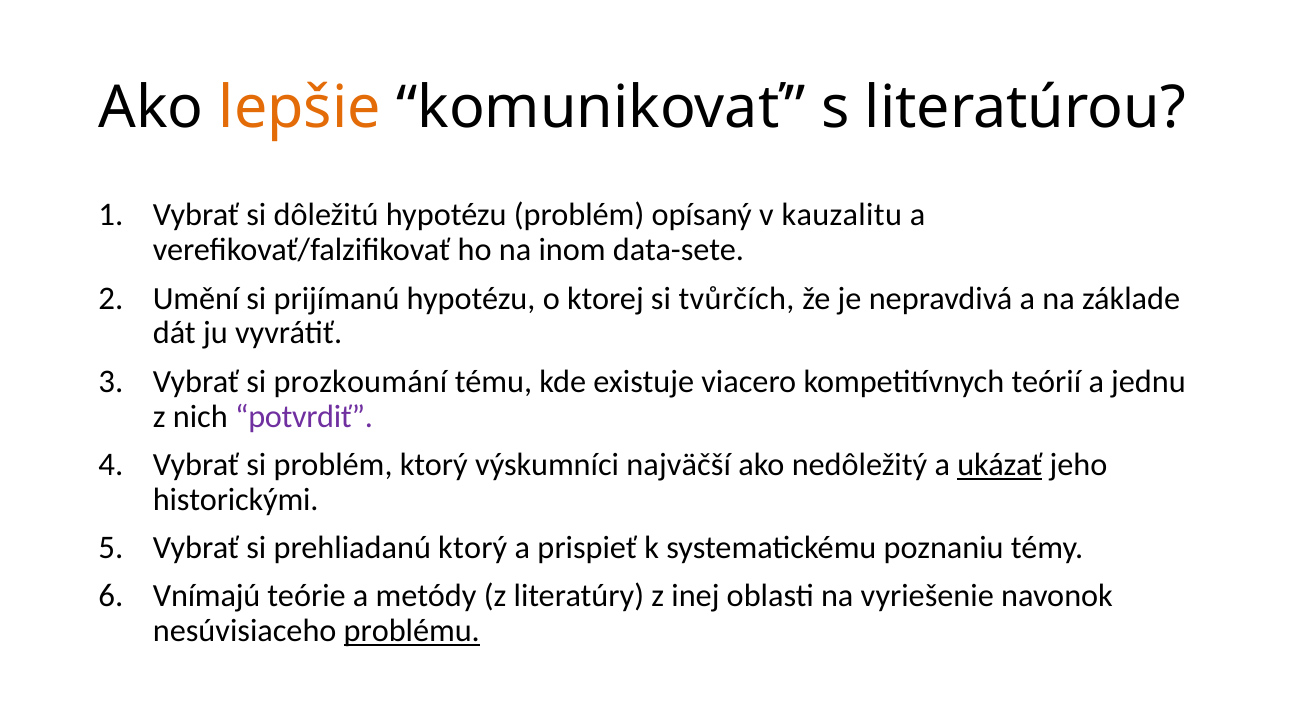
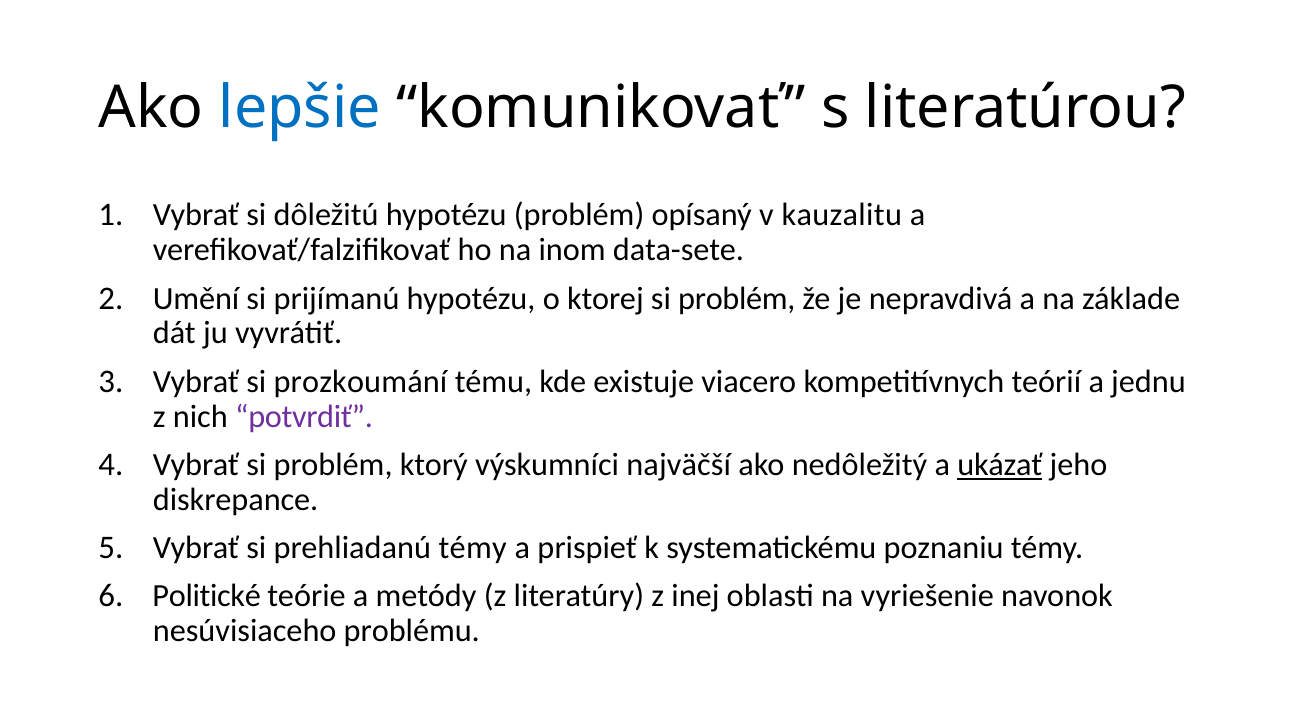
lepšie colour: orange -> blue
ktorej si tvůrčích: tvůrčích -> problém
historickými: historickými -> diskrepance
prehliadanú ktorý: ktorý -> témy
Vnímajú: Vnímajú -> Politické
problému underline: present -> none
